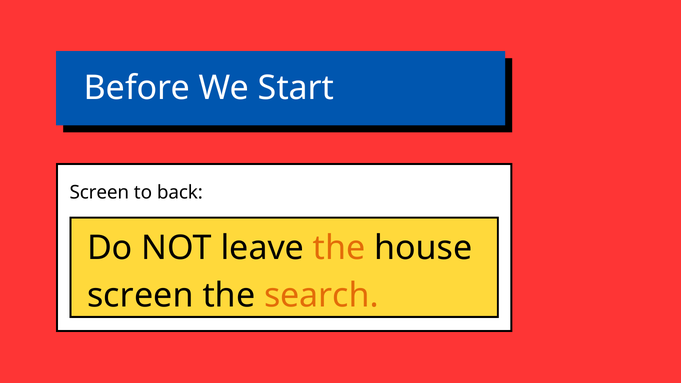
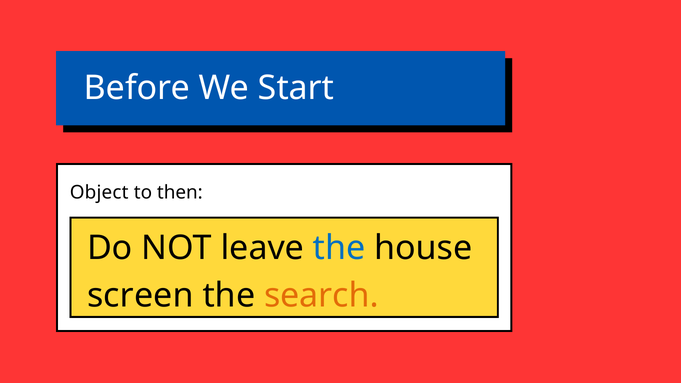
Screen at (99, 193): Screen -> Object
back: back -> then
the at (339, 248) colour: orange -> blue
